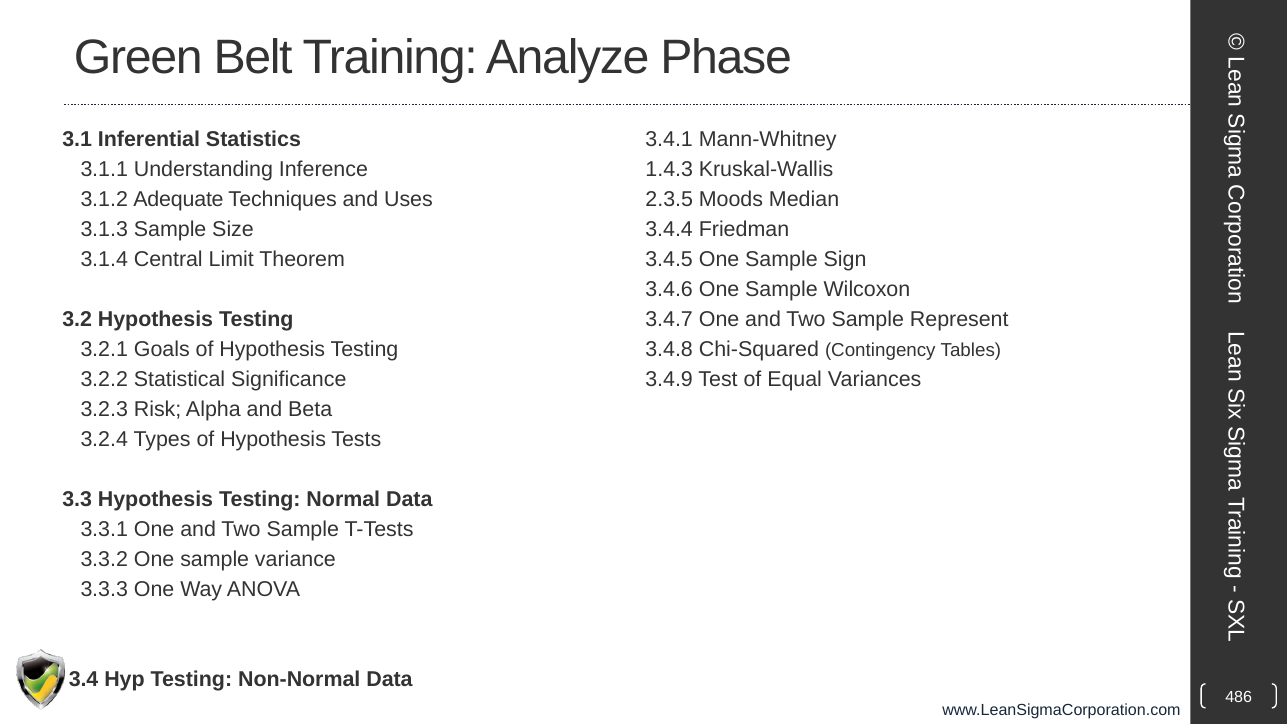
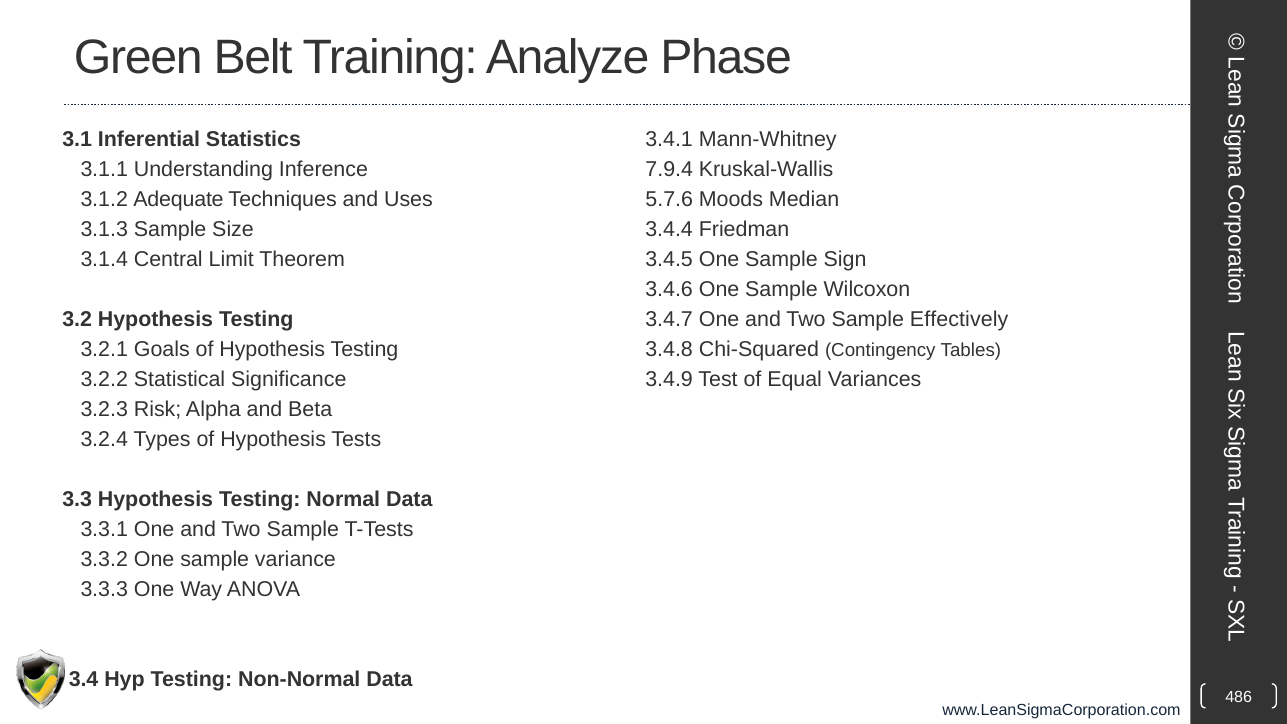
1.4.3: 1.4.3 -> 7.9.4
2.3.5: 2.3.5 -> 5.7.6
Represent: Represent -> Effectively
